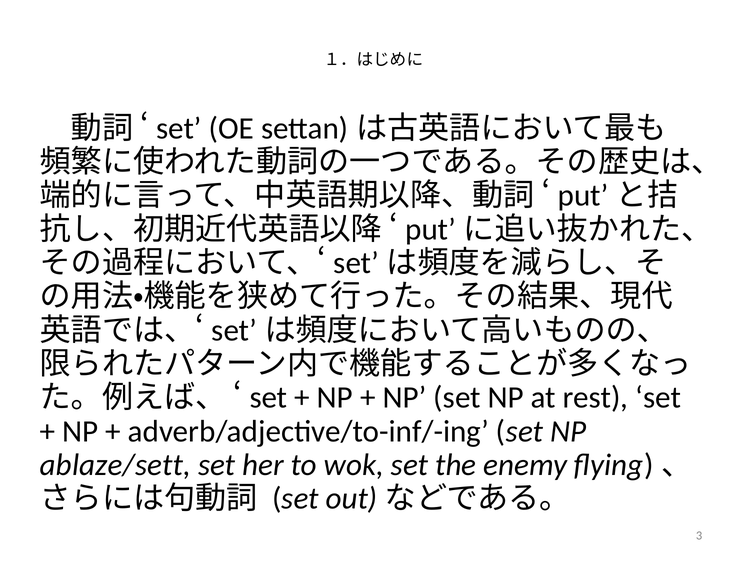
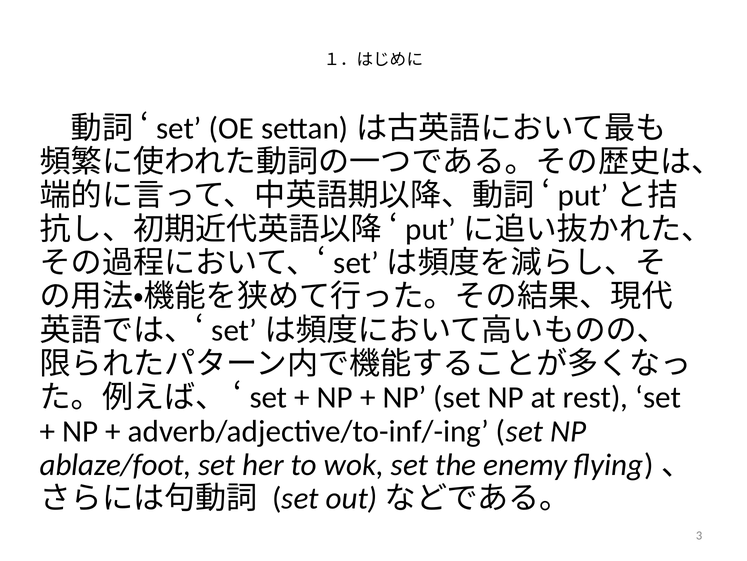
ablaze/sett: ablaze/sett -> ablaze/foot
